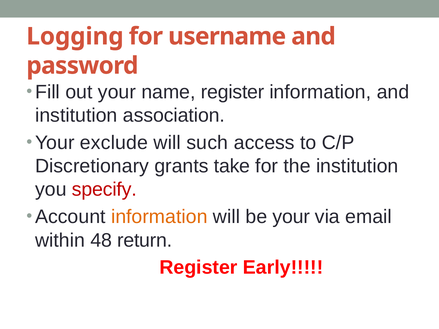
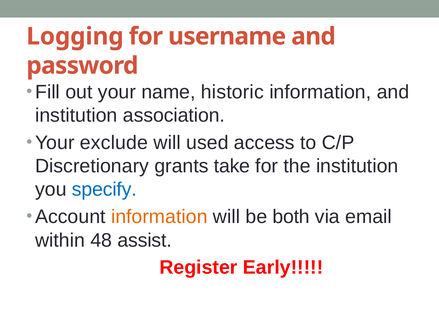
name register: register -> historic
such: such -> used
specify colour: red -> blue
be your: your -> both
return: return -> assist
